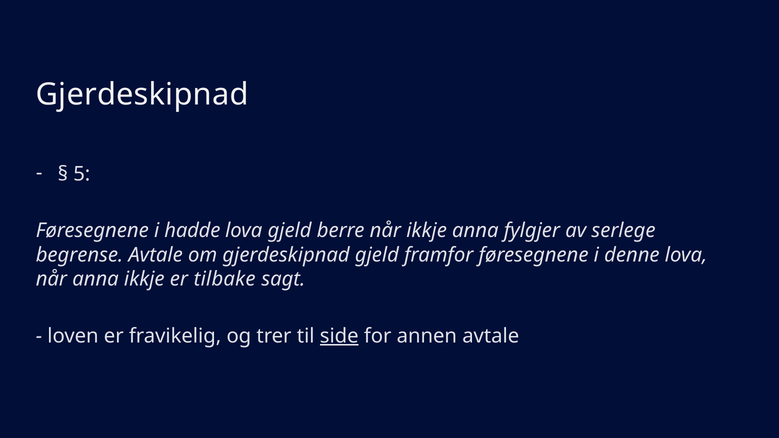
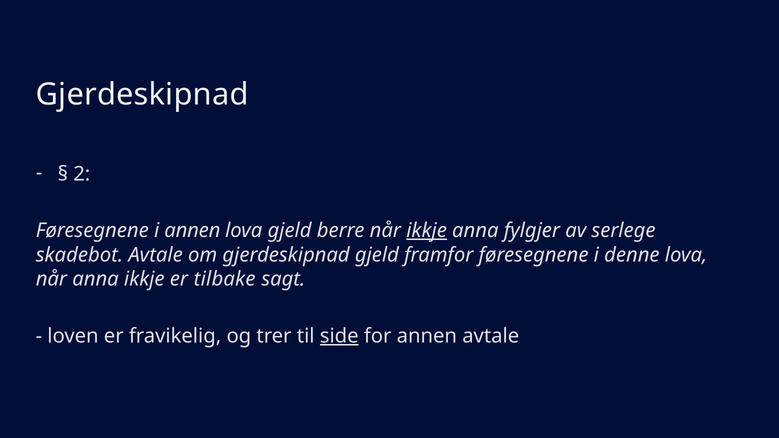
5: 5 -> 2
i hadde: hadde -> annen
ikkje at (427, 231) underline: none -> present
begrense: begrense -> skadebot
